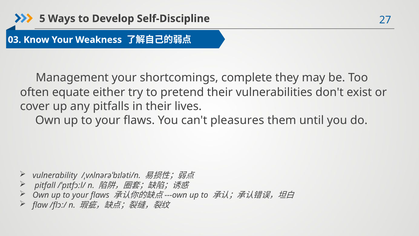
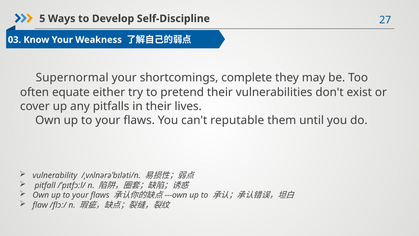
Management: Management -> Supernormal
pleasures: pleasures -> reputable
